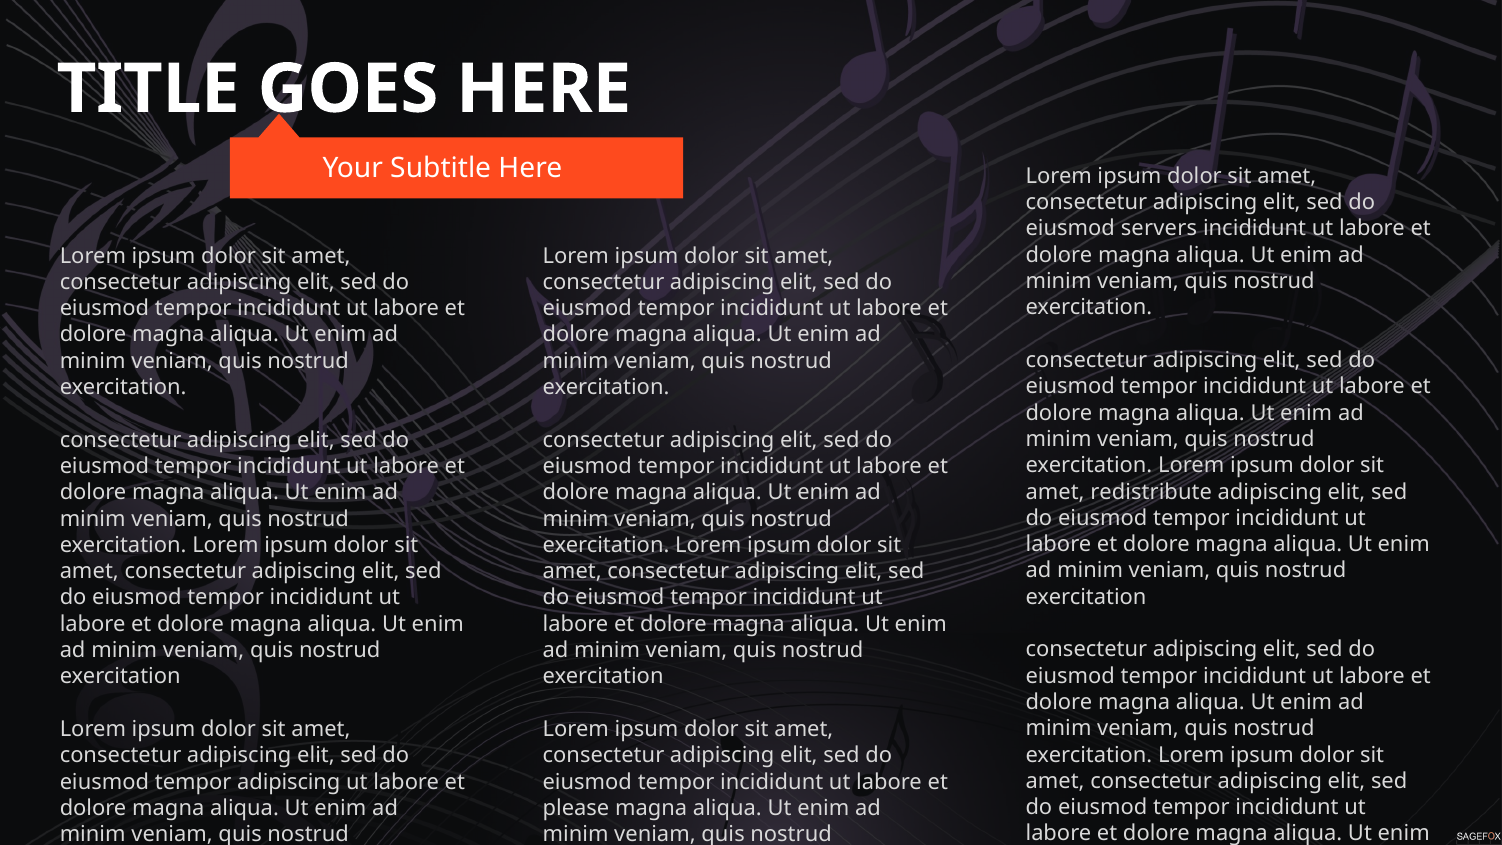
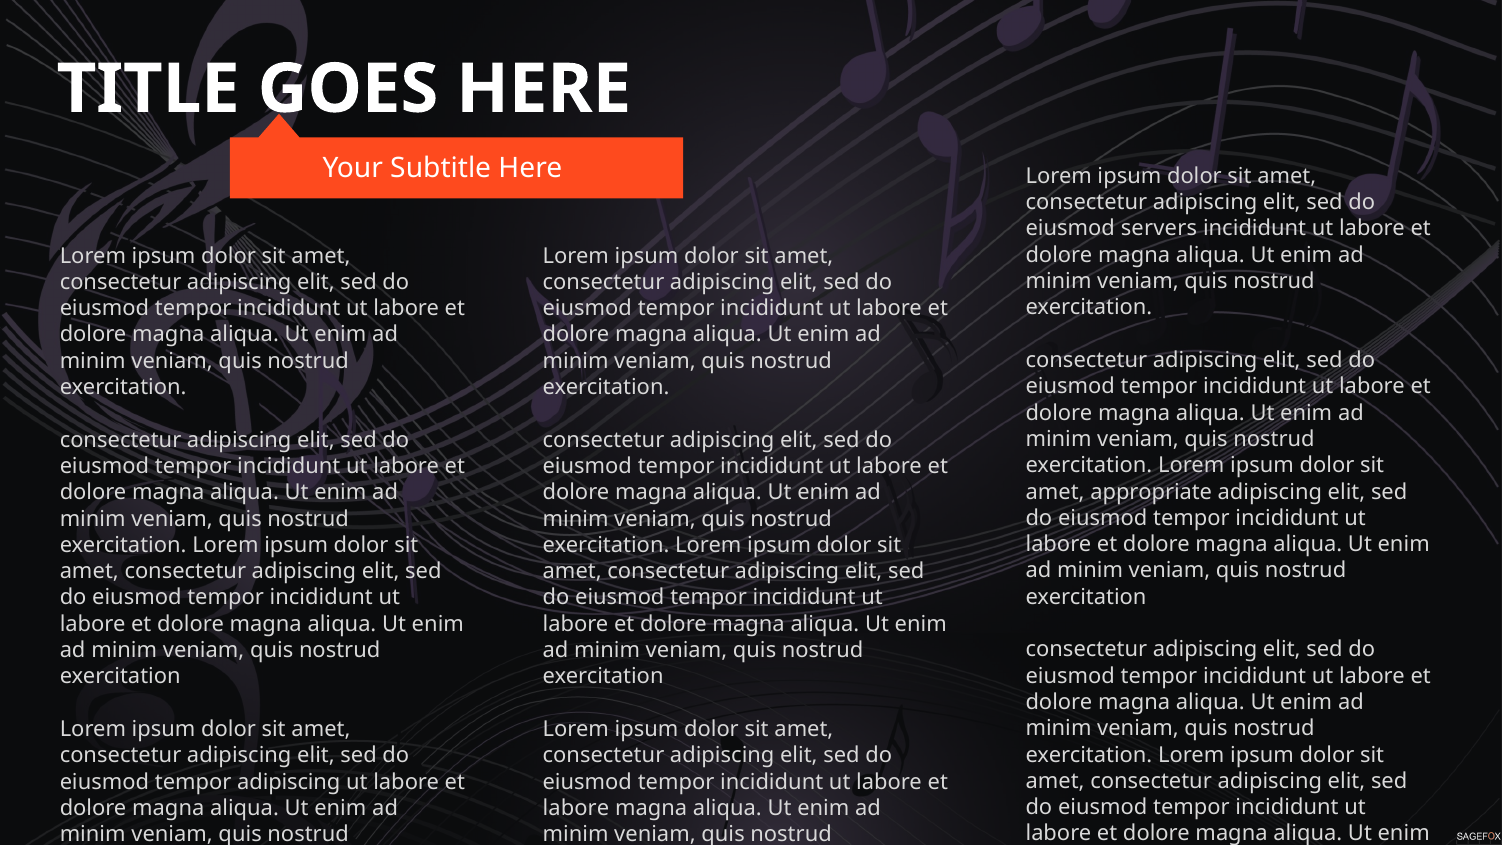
redistribute: redistribute -> appropriate
please at (576, 808): please -> labore
